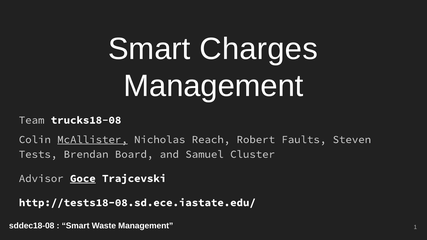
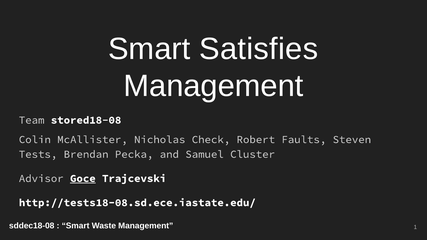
Charges: Charges -> Satisfies
trucks18-08: trucks18-08 -> stored18-08
McAllister underline: present -> none
Reach: Reach -> Check
Board: Board -> Pecka
